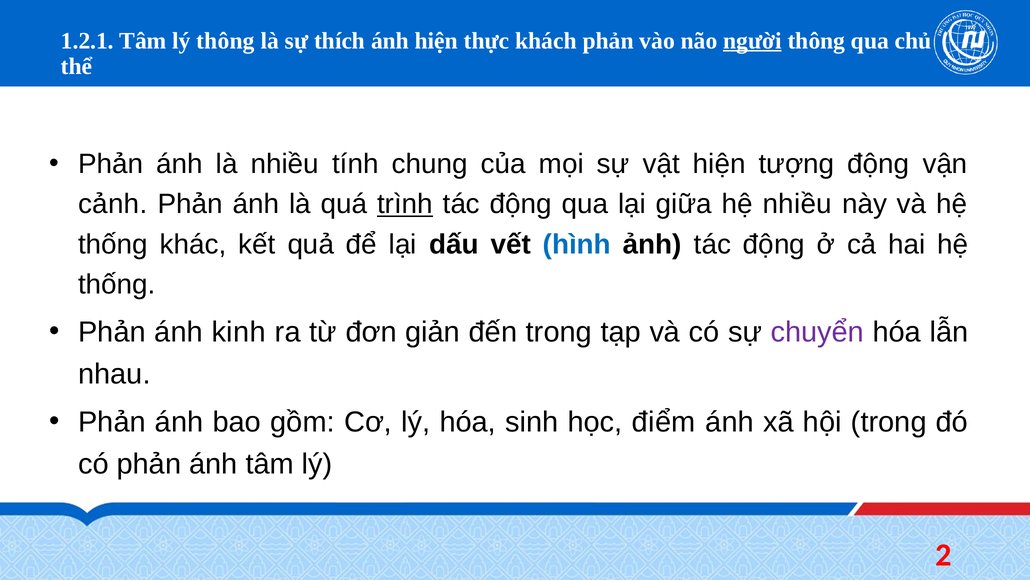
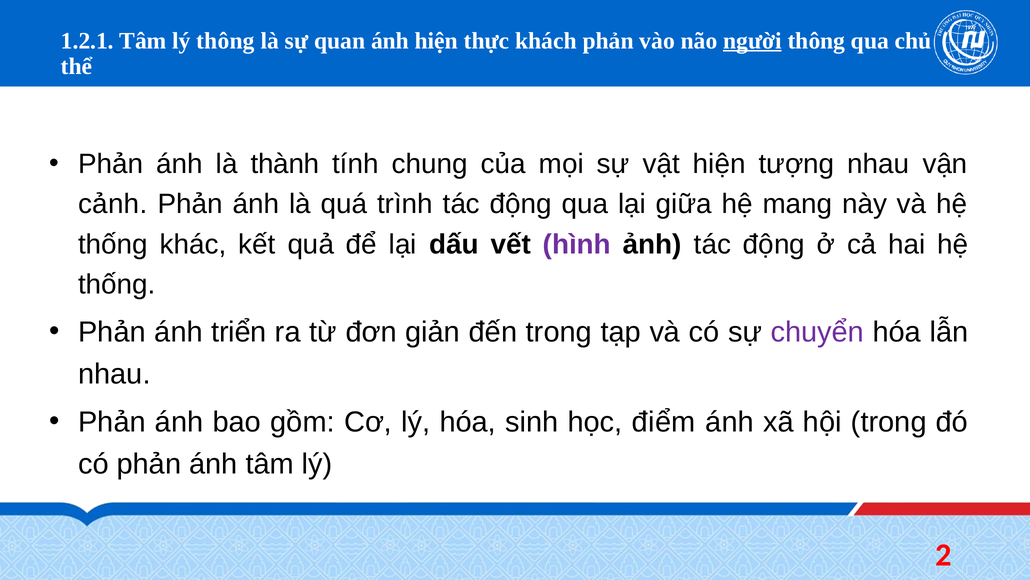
thích: thích -> quan
là nhiều: nhiều -> thành
tượng động: động -> nhau
trình underline: present -> none
hệ nhiều: nhiều -> mang
hình colour: blue -> purple
kinh: kinh -> triển
